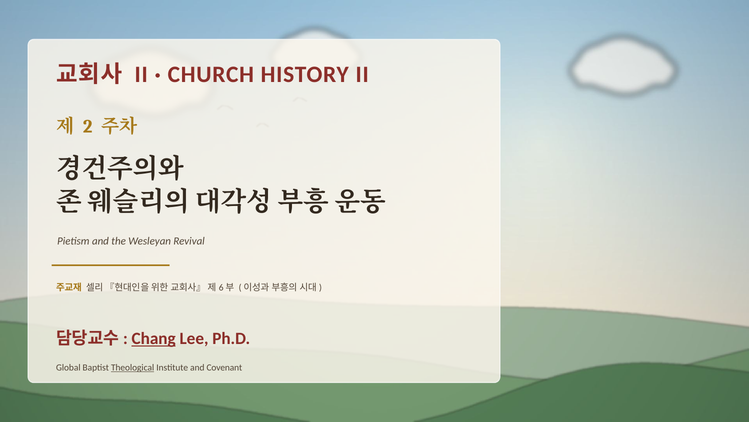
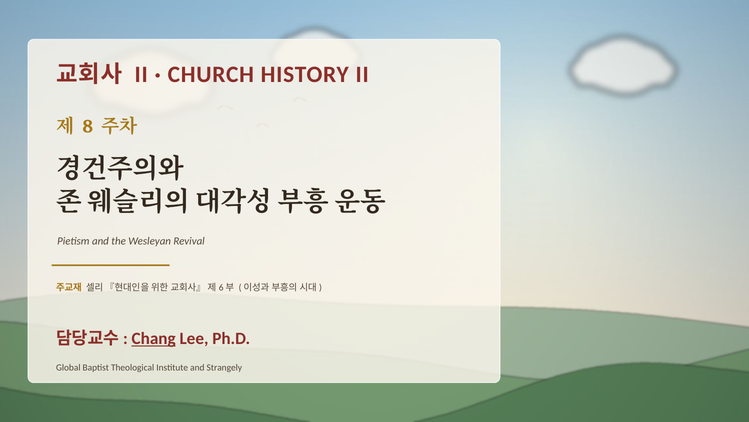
2: 2 -> 8
Theological underline: present -> none
Covenant: Covenant -> Strangely
